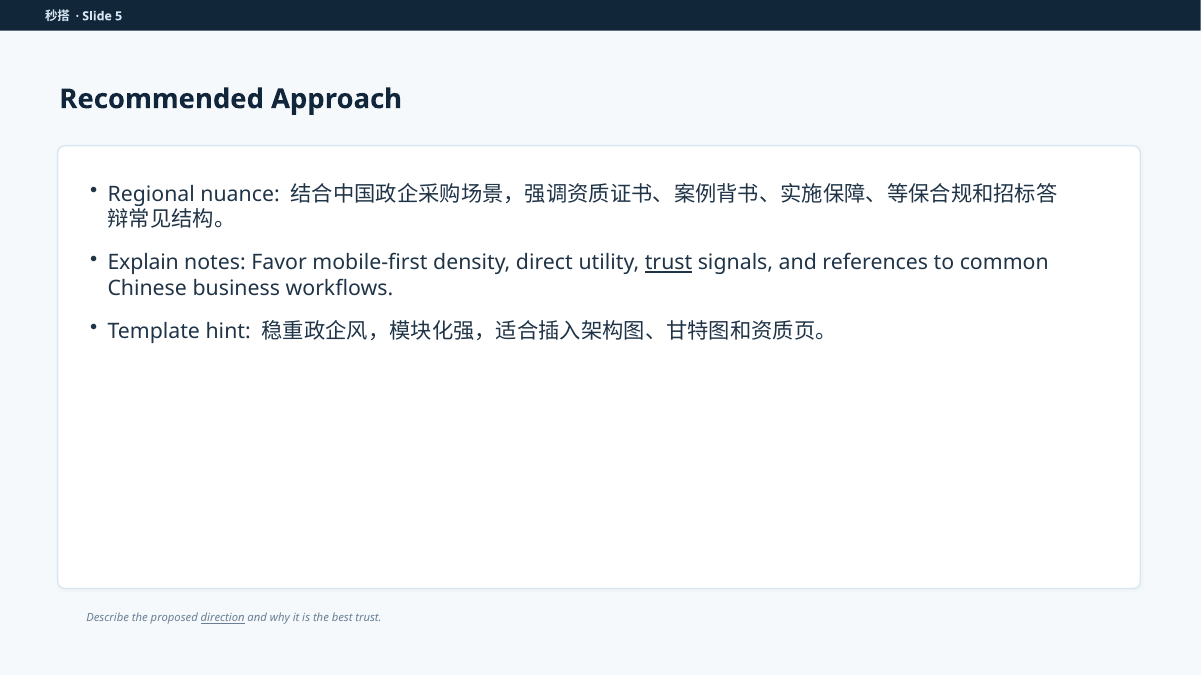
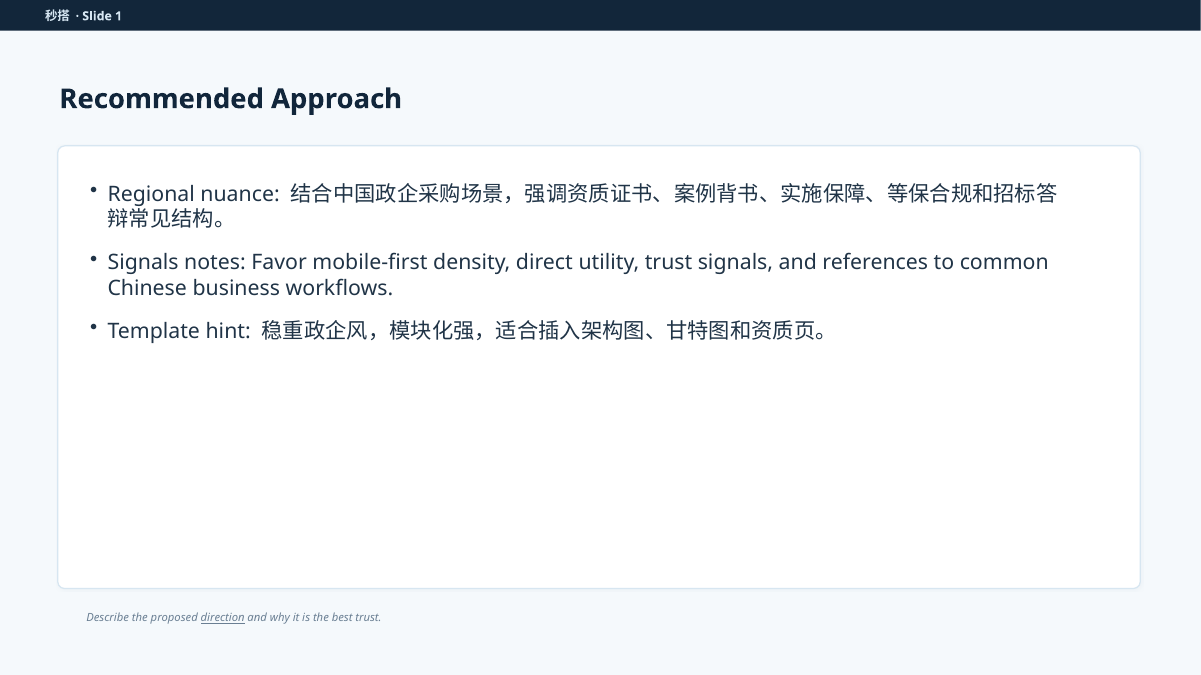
5: 5 -> 1
Explain at (143, 263): Explain -> Signals
trust at (669, 263) underline: present -> none
